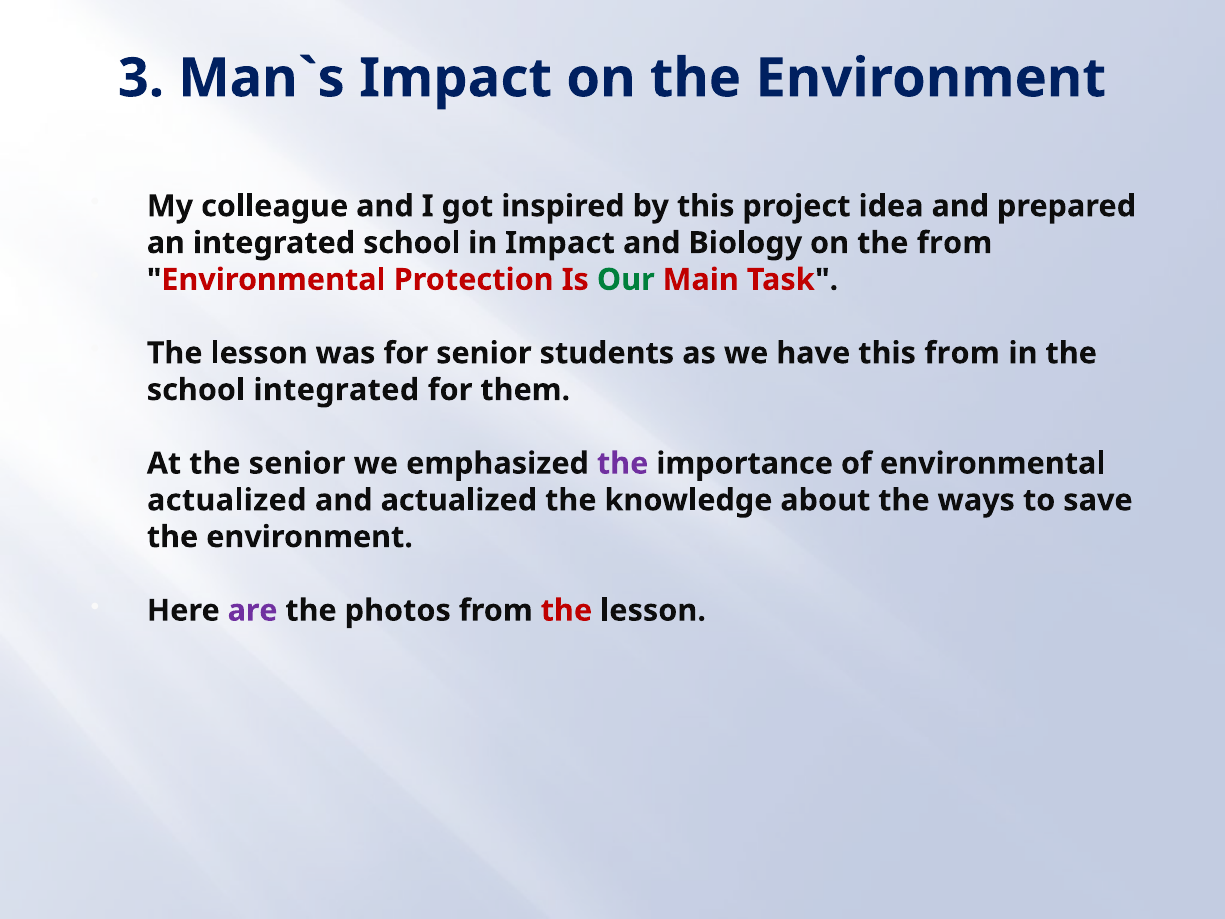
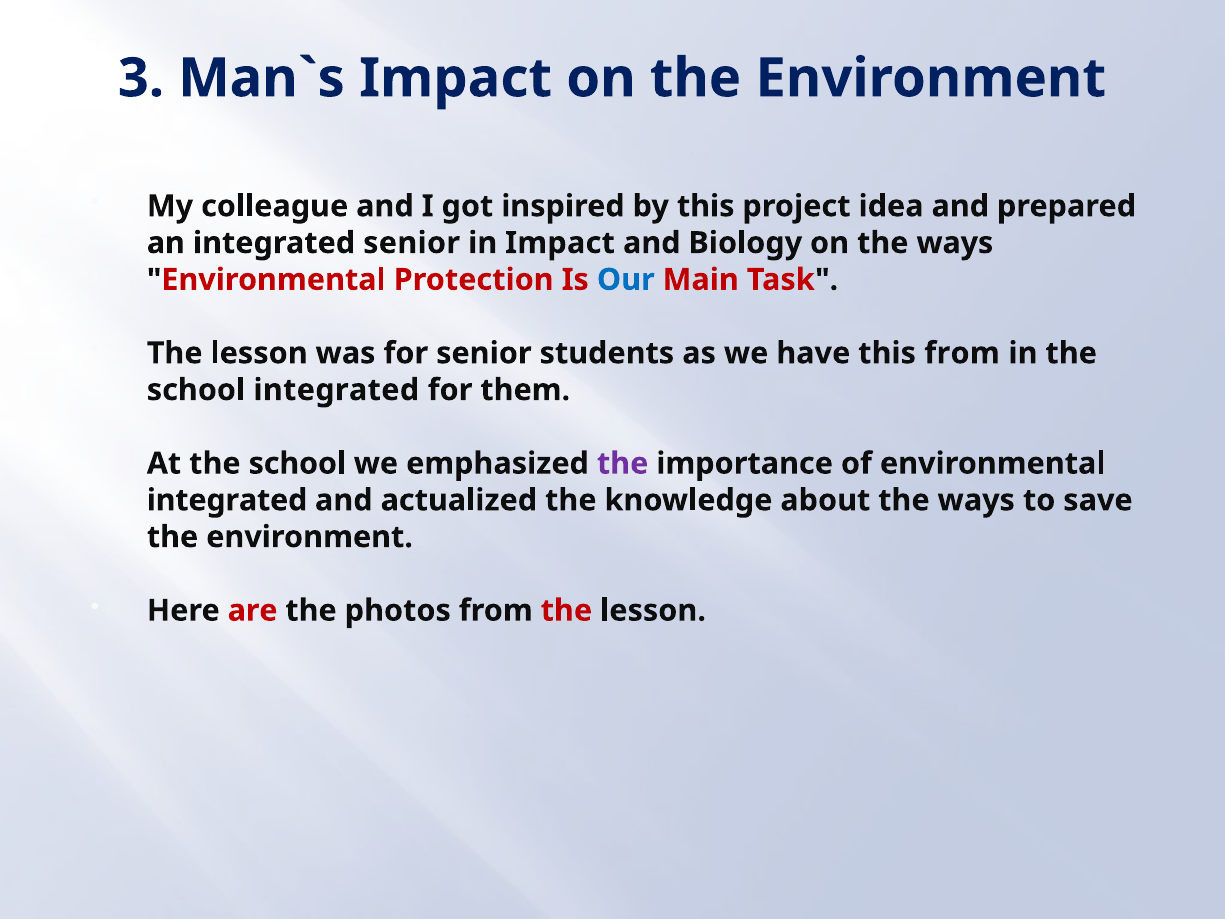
integrated school: school -> senior
on the from: from -> ways
Our colour: green -> blue
At the senior: senior -> school
actualized at (227, 500): actualized -> integrated
are colour: purple -> red
